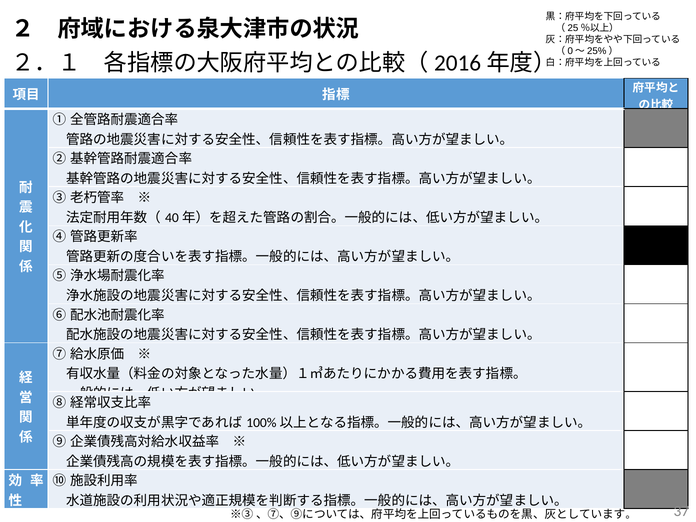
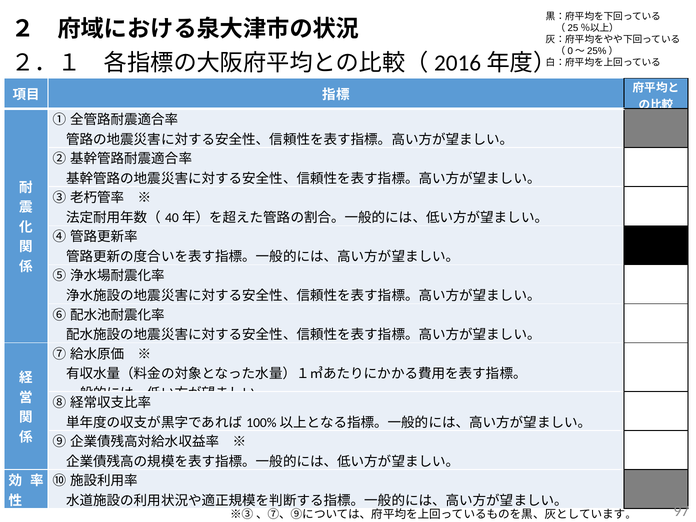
37: 37 -> 97
